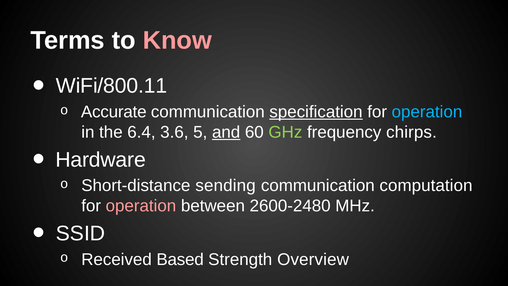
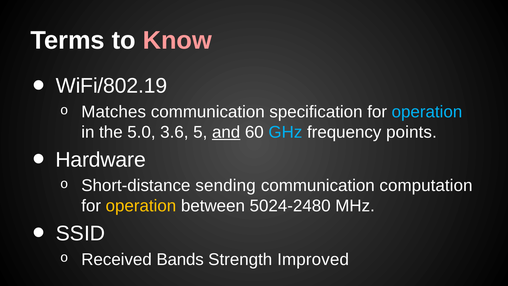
WiFi/800.11: WiFi/800.11 -> WiFi/802.19
Accurate: Accurate -> Matches
specification underline: present -> none
6.4: 6.4 -> 5.0
GHz colour: light green -> light blue
chirps: chirps -> points
operation at (141, 206) colour: pink -> yellow
2600-2480: 2600-2480 -> 5024-2480
Based: Based -> Bands
Overview: Overview -> Improved
